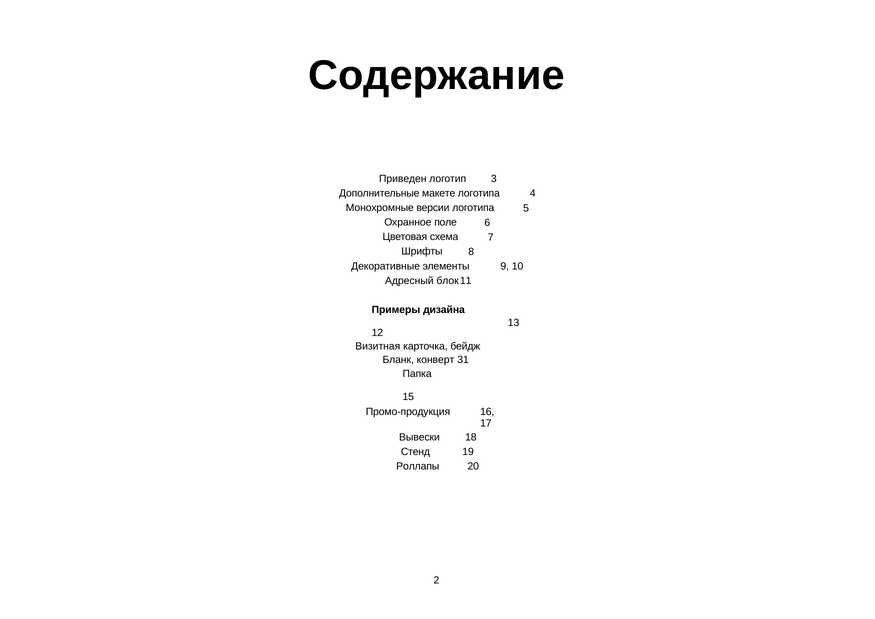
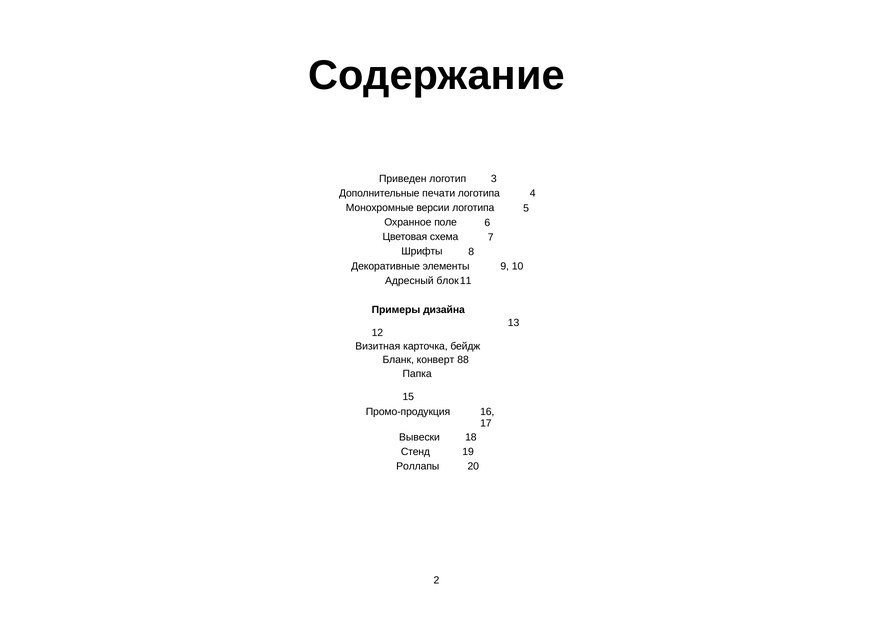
макете: макете -> печати
31: 31 -> 88
